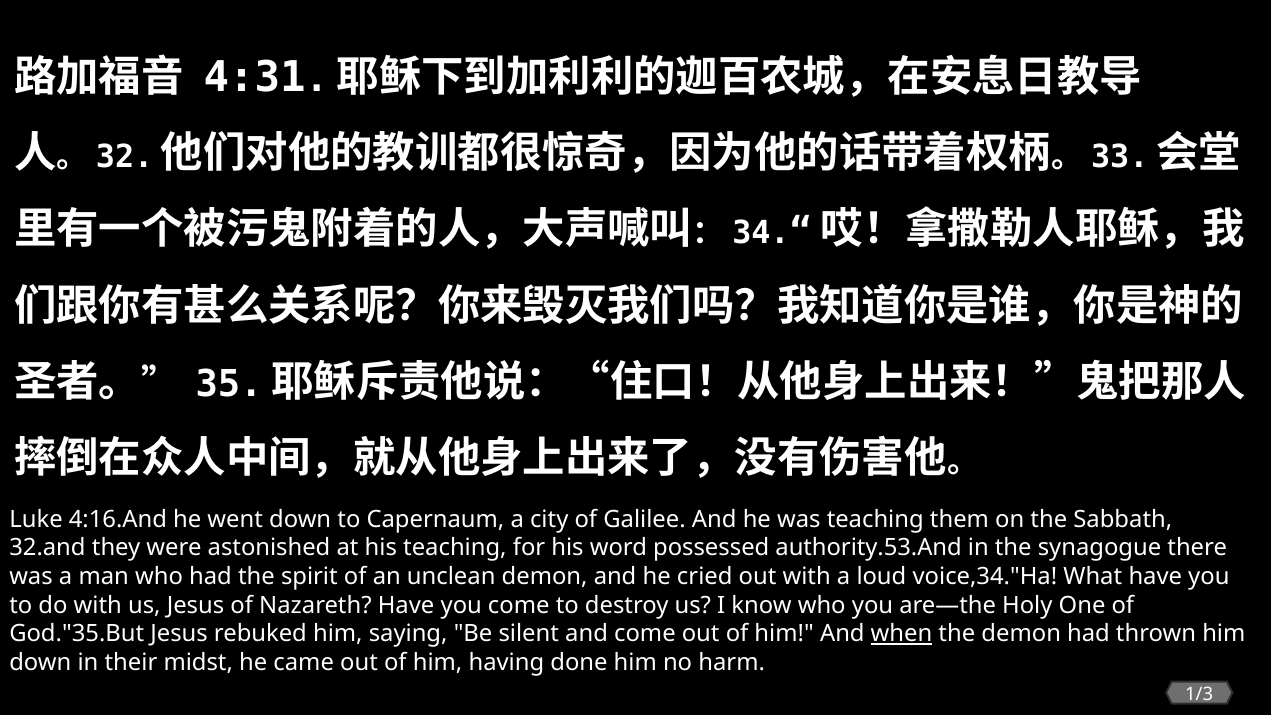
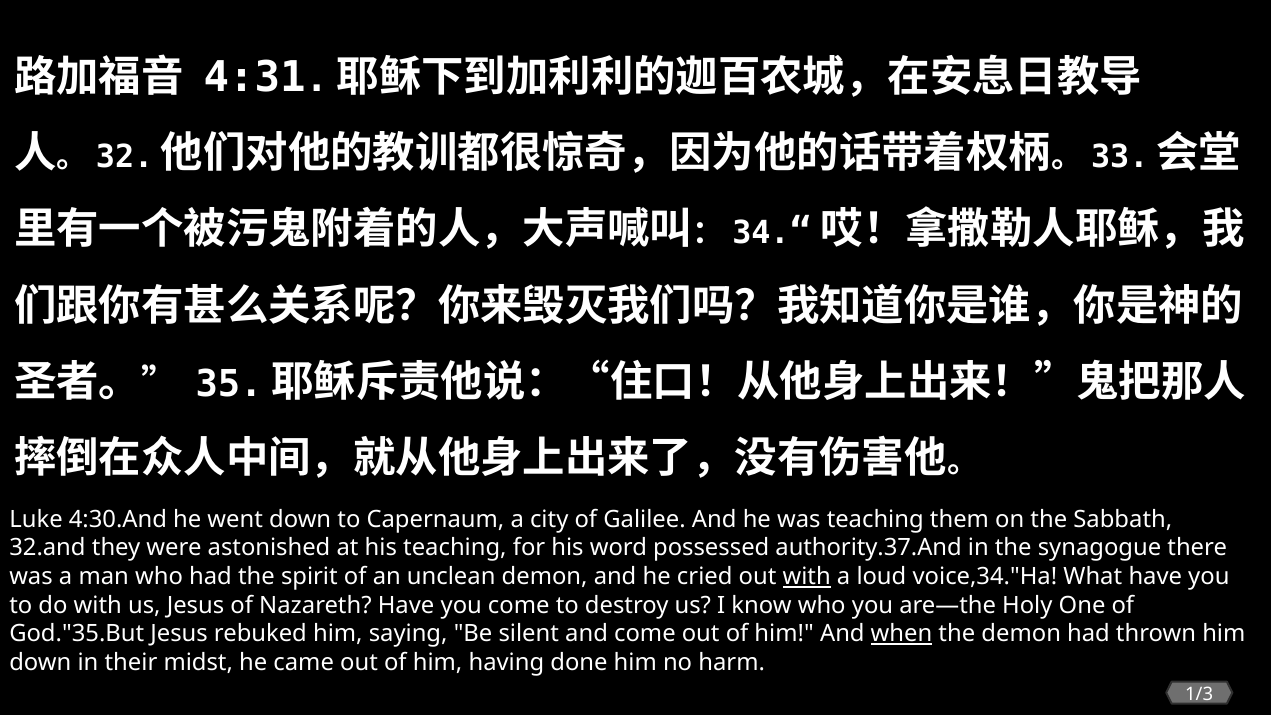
4:16.And: 4:16.And -> 4:30.And
authority.53.And: authority.53.And -> authority.37.And
with at (807, 577) underline: none -> present
